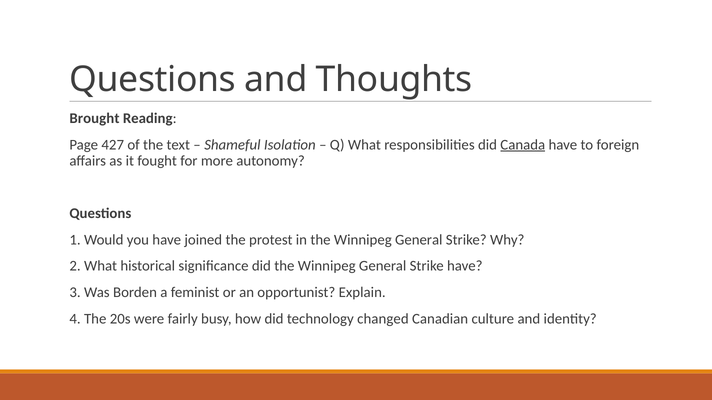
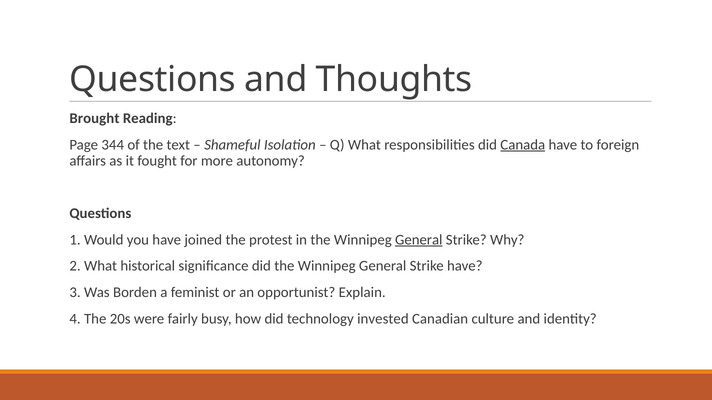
427: 427 -> 344
General at (419, 240) underline: none -> present
changed: changed -> invested
